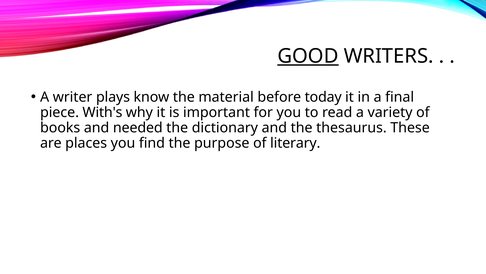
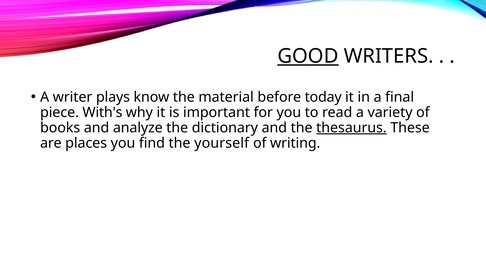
needed: needed -> analyze
thesaurus underline: none -> present
purpose: purpose -> yourself
literary: literary -> writing
